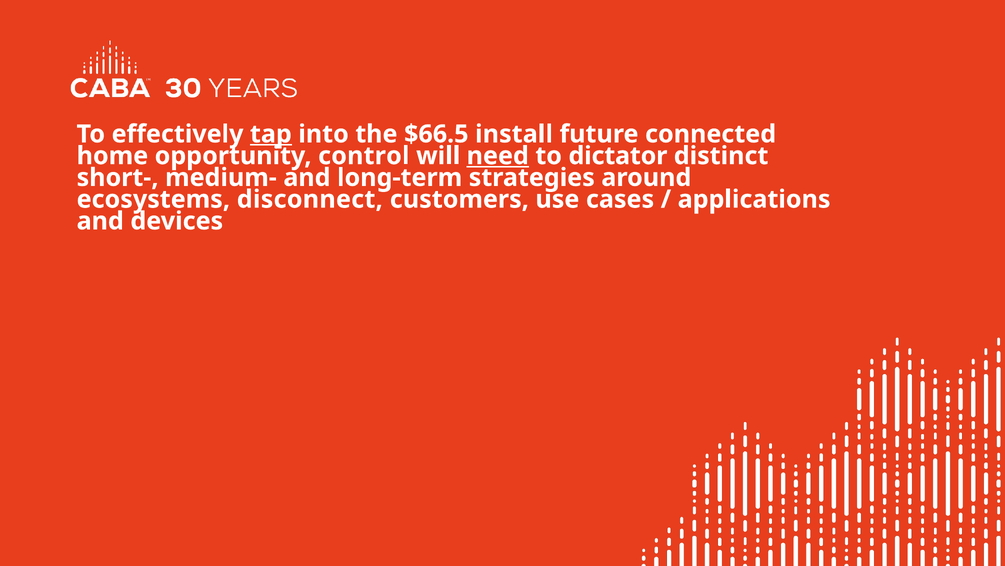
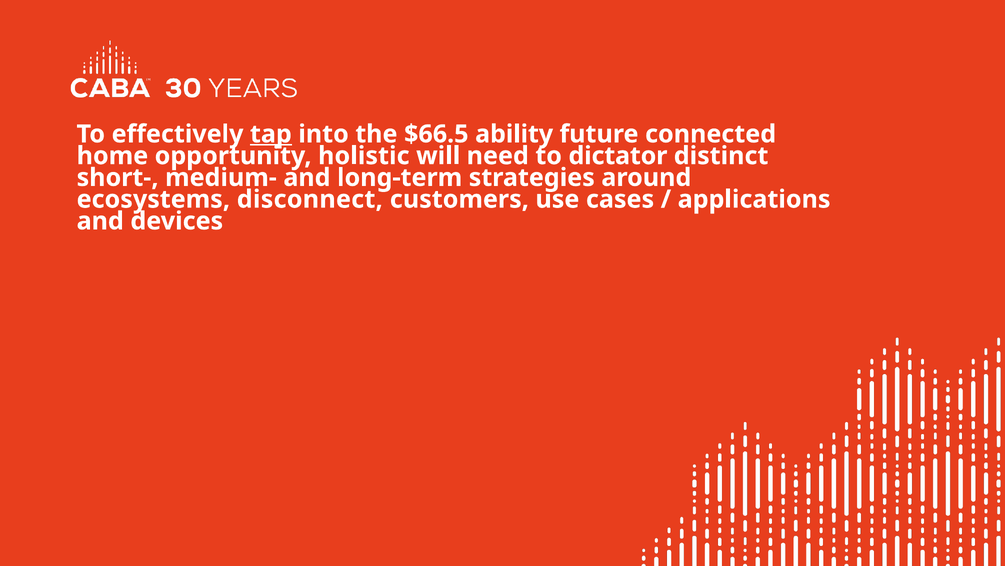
install: install -> ability
control: control -> holistic
need underline: present -> none
